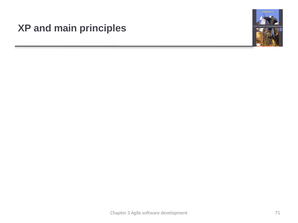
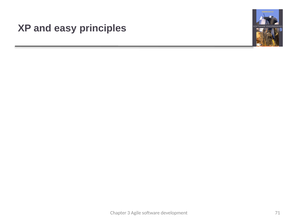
main: main -> easy
